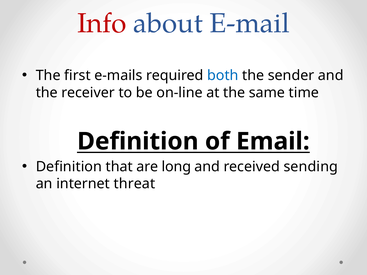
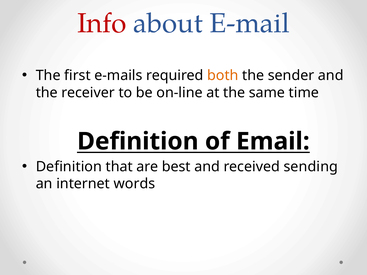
both colour: blue -> orange
long: long -> best
threat: threat -> words
